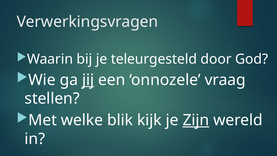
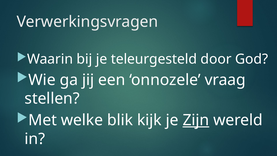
jij underline: present -> none
